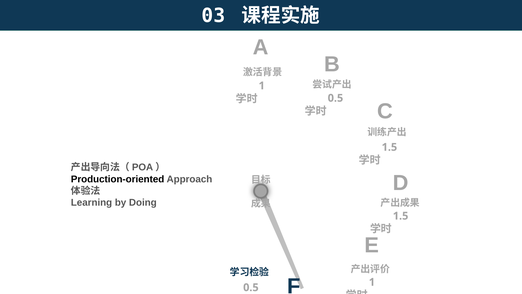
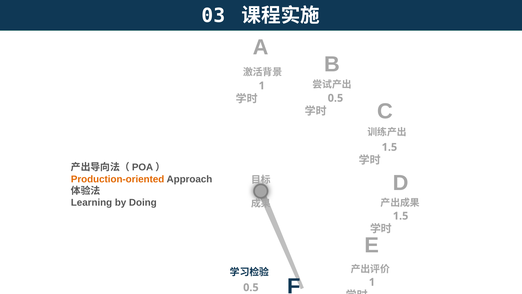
Production-oriented colour: black -> orange
